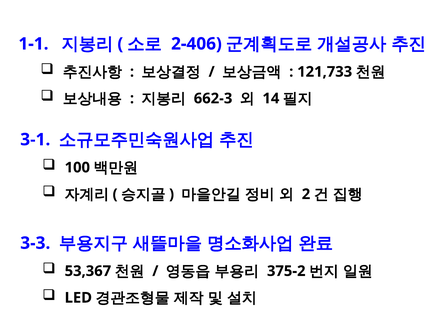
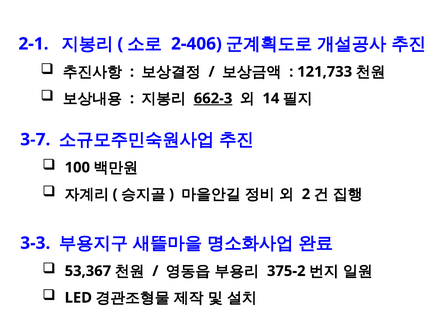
1-1: 1-1 -> 2-1
662-3 underline: none -> present
3-1: 3-1 -> 3-7
